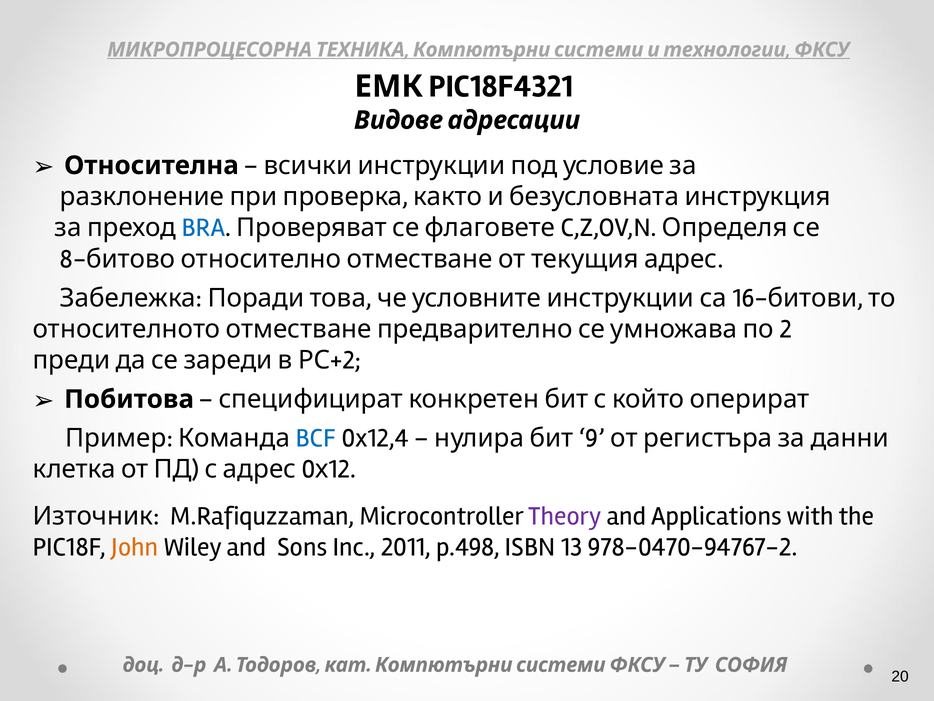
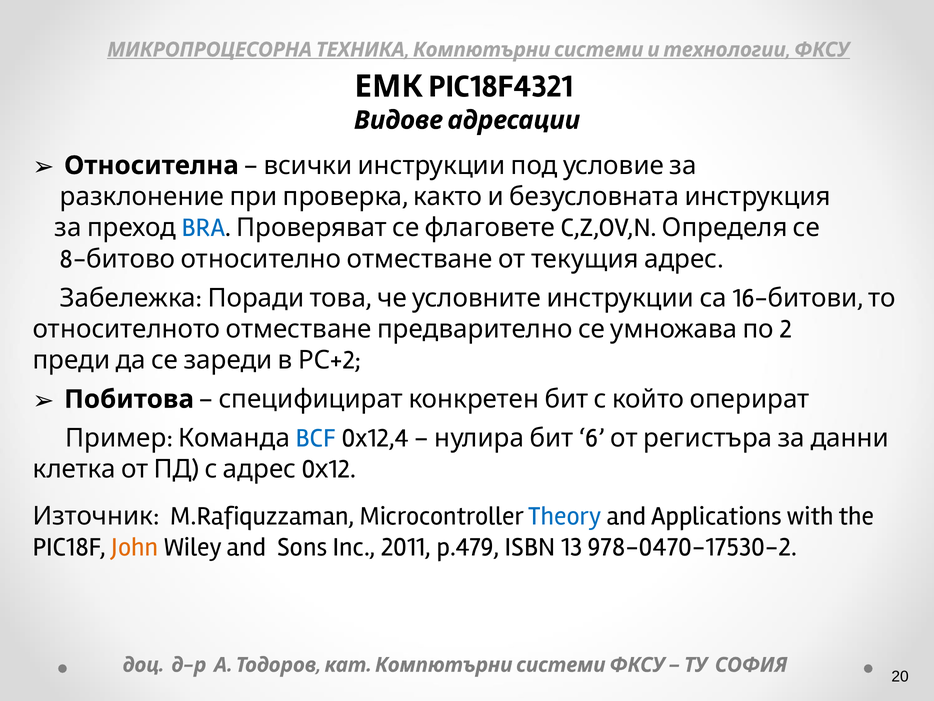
9: 9 -> 6
Theory colour: purple -> blue
p.498: p.498 -> p.479
978-0470-94767-2: 978-0470-94767-2 -> 978-0470-17530-2
